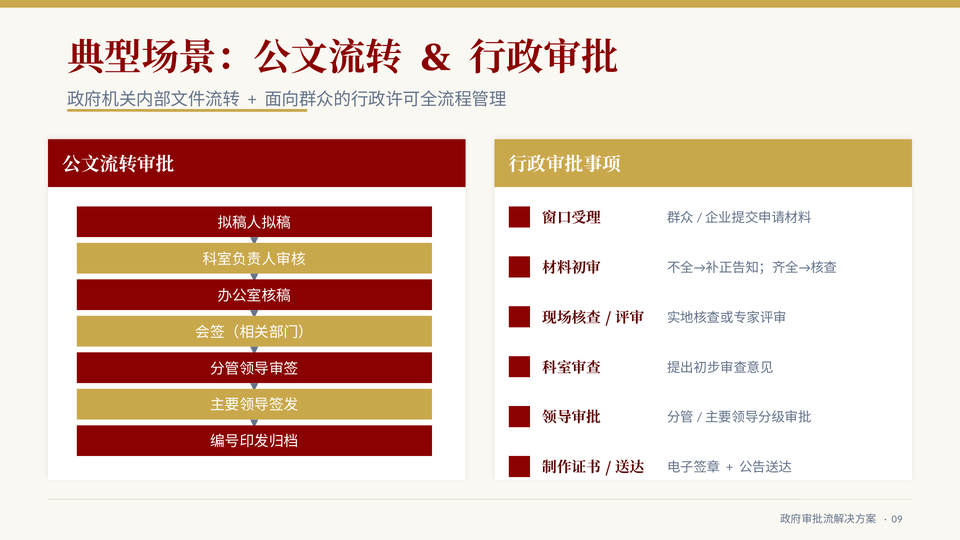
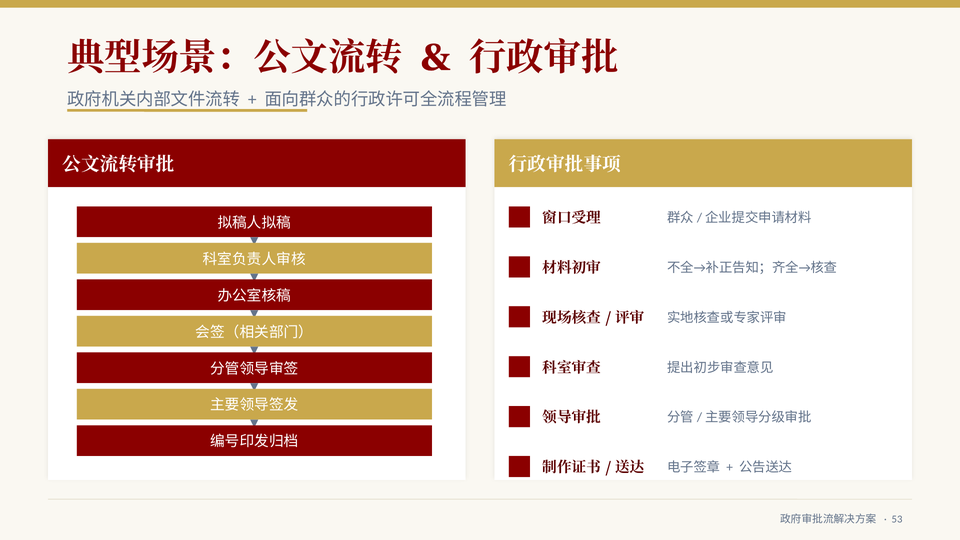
09: 09 -> 53
